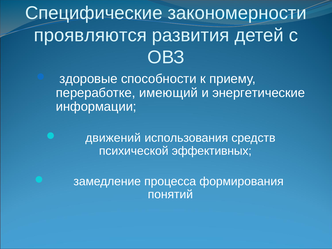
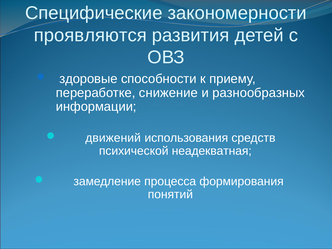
имеющий: имеющий -> снижение
энергетические: энергетические -> разнообразных
эффективных: эффективных -> неадекватная
